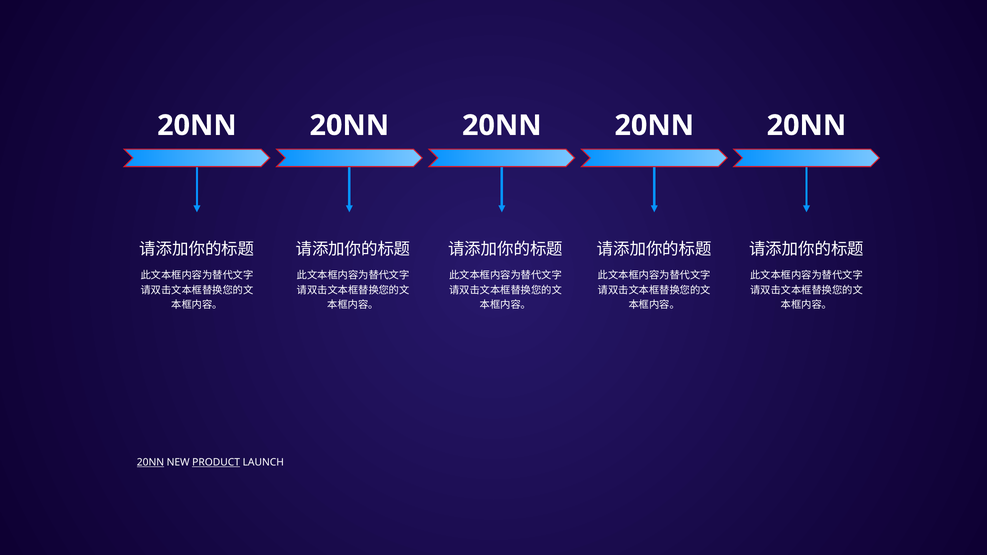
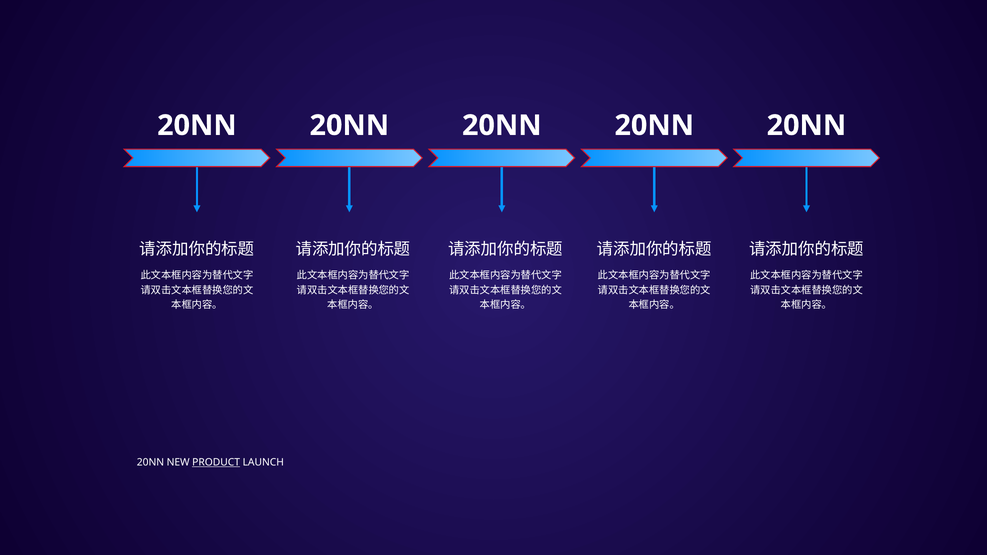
20NN at (150, 463) underline: present -> none
